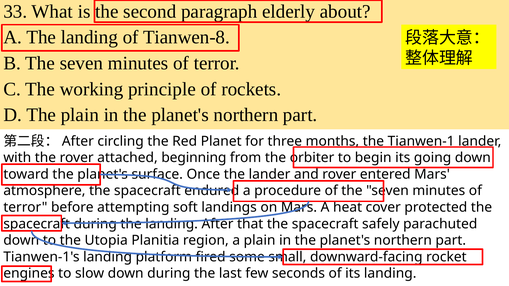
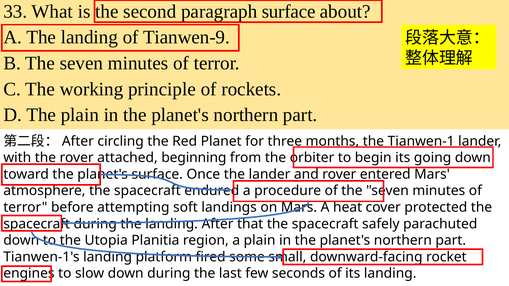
paragraph elderly: elderly -> surface
Tianwen-8: Tianwen-8 -> Tianwen-9
